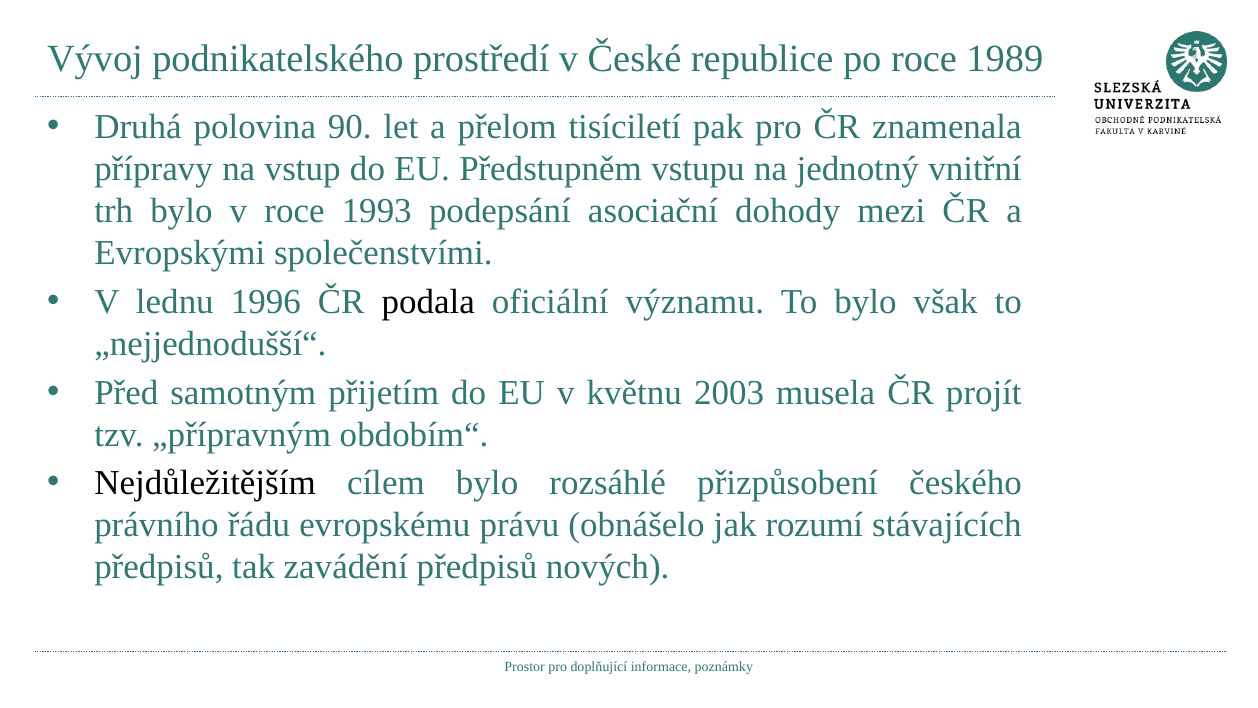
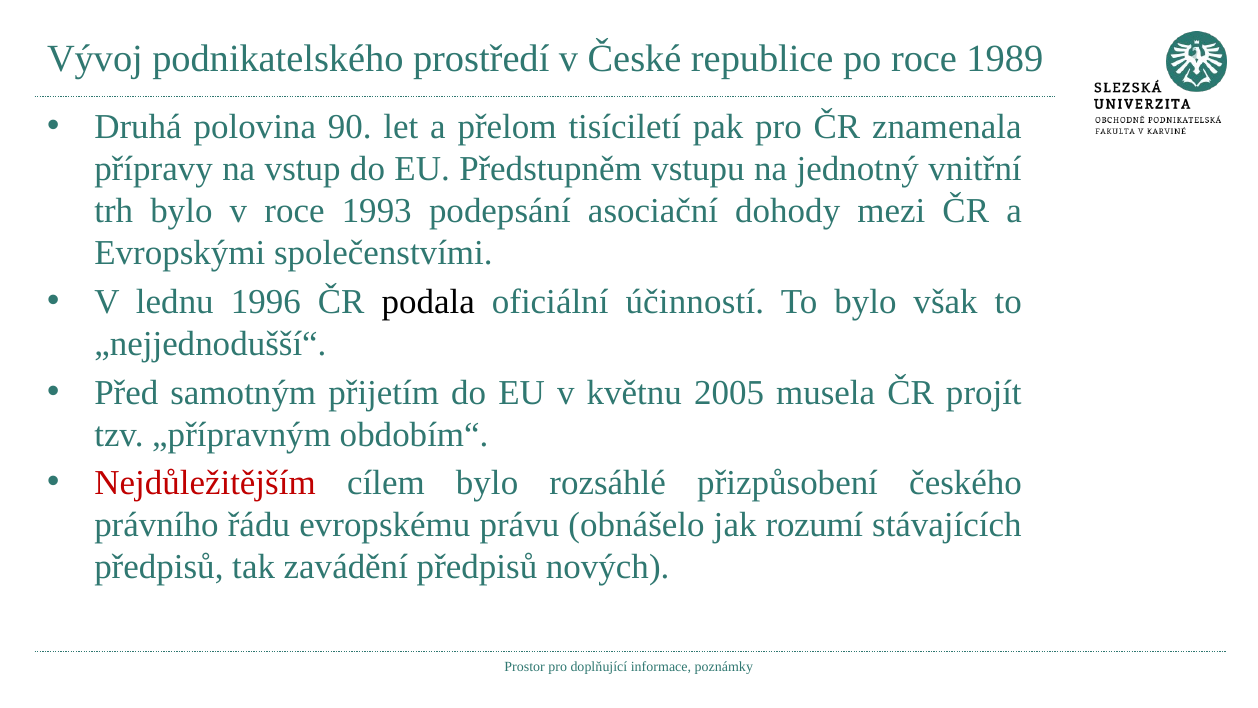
významu: významu -> účinností
2003: 2003 -> 2005
Nejdůležitějším colour: black -> red
